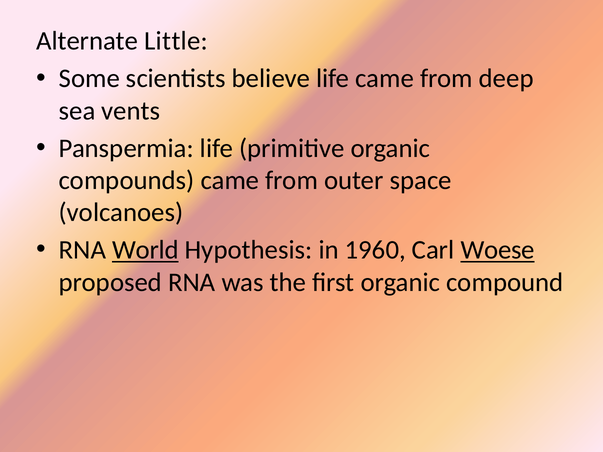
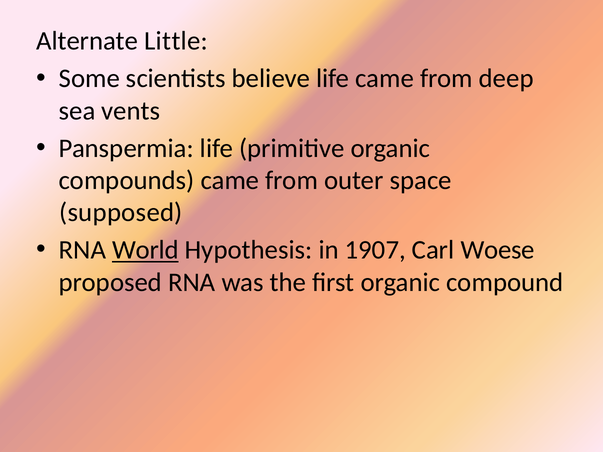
volcanoes: volcanoes -> supposed
1960: 1960 -> 1907
Woese underline: present -> none
